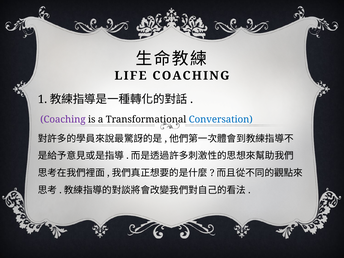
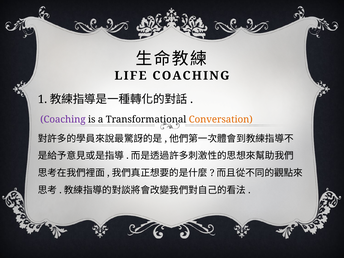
Conversation colour: blue -> orange
